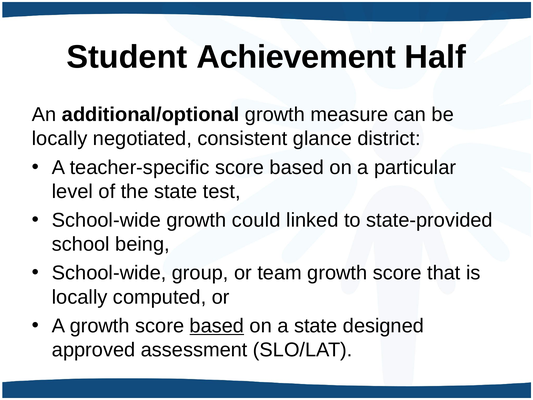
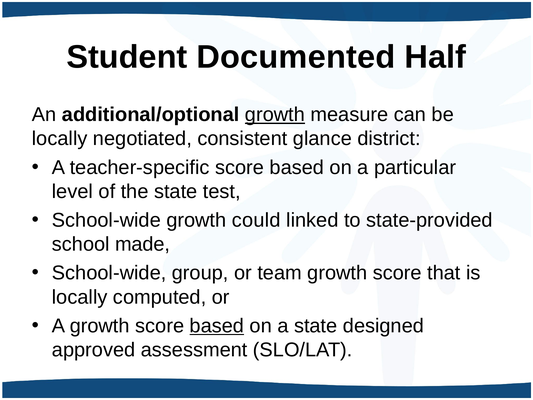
Achievement: Achievement -> Documented
growth at (275, 115) underline: none -> present
being: being -> made
